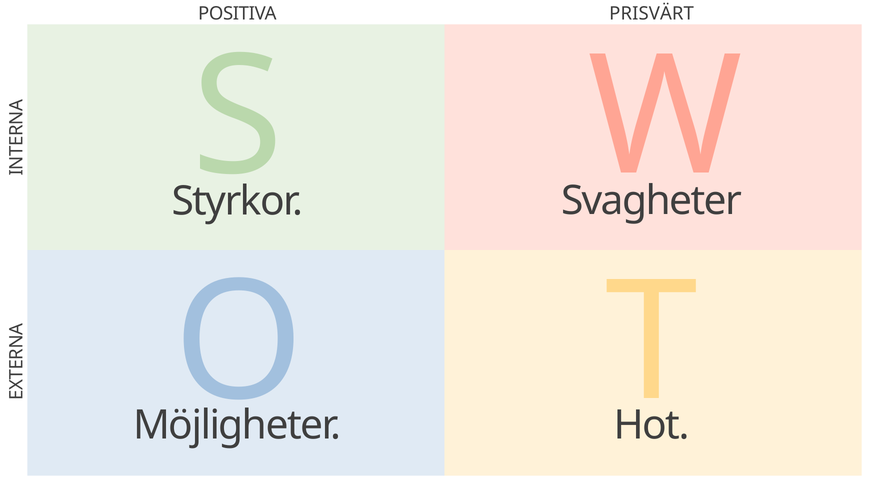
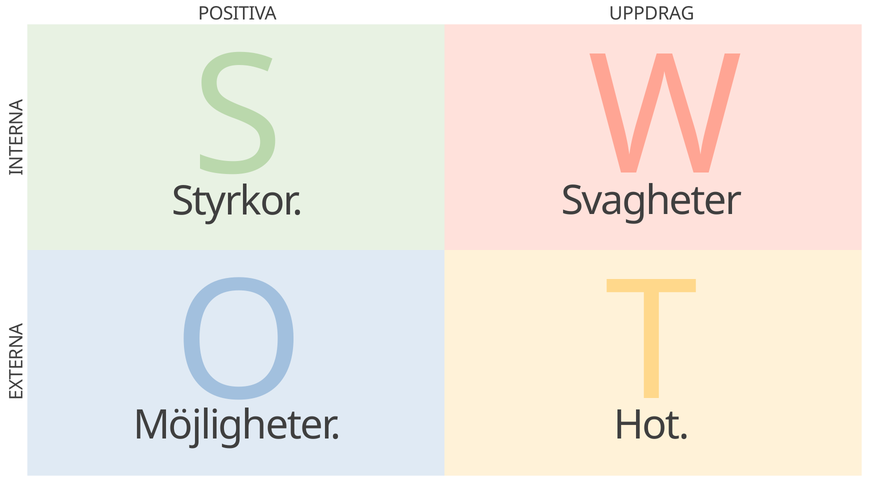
PRISVÄRT: PRISVÄRT -> UPPDRAG
